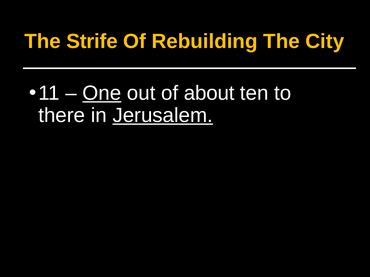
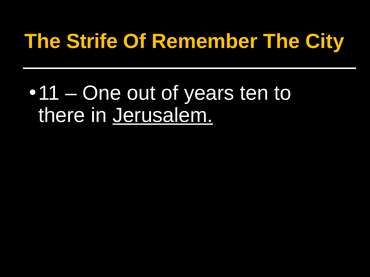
Rebuilding: Rebuilding -> Remember
One underline: present -> none
about: about -> years
